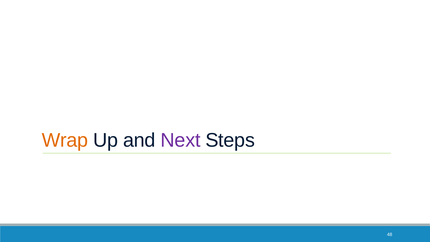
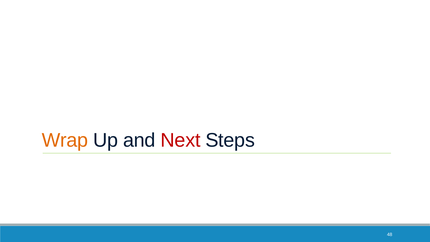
Next colour: purple -> red
